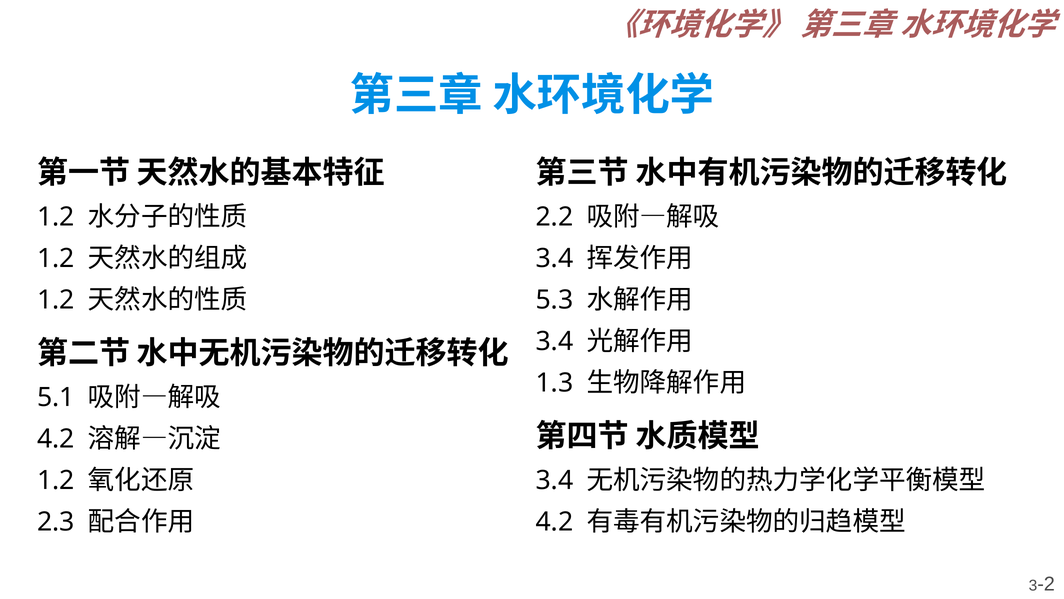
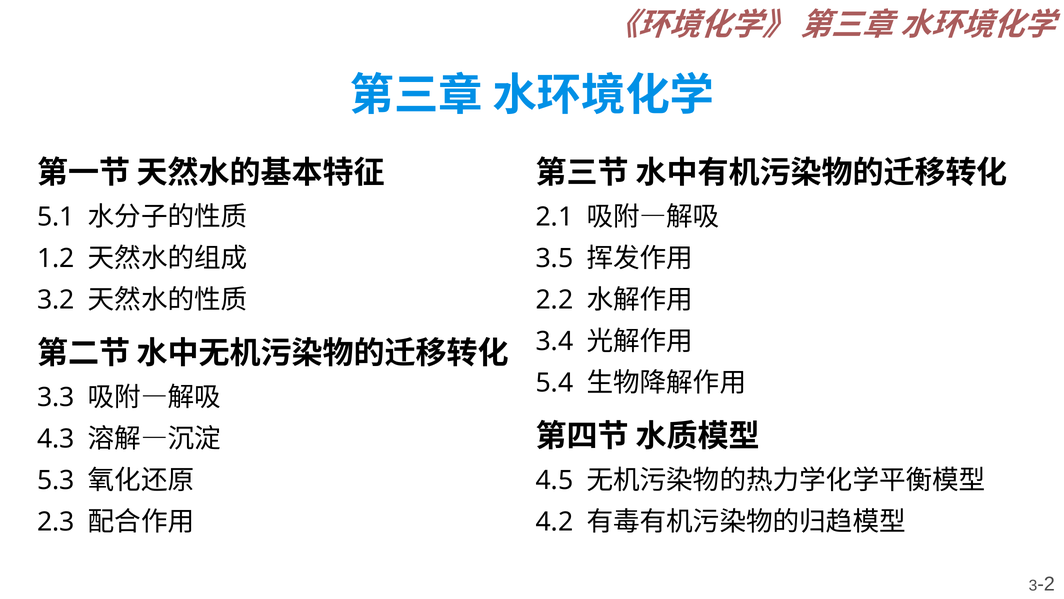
1.2 at (56, 217): 1.2 -> 5.1
2.2: 2.2 -> 2.1
3.4 at (554, 258): 3.4 -> 3.5
1.2 at (56, 300): 1.2 -> 3.2
5.3: 5.3 -> 2.2
1.3: 1.3 -> 5.4
5.1: 5.1 -> 3.3
4.2 at (56, 438): 4.2 -> 4.3
1.2 at (56, 480): 1.2 -> 5.3
3.4 at (554, 480): 3.4 -> 4.5
